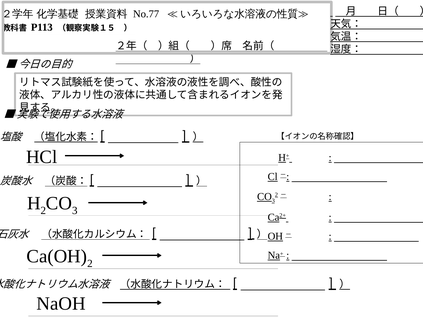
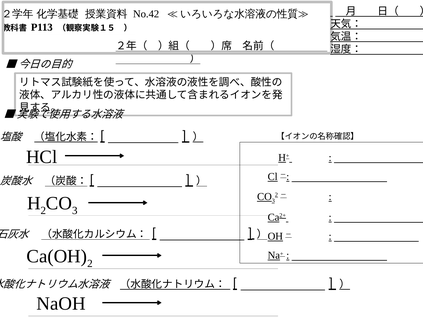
No.77: No.77 -> No.42
